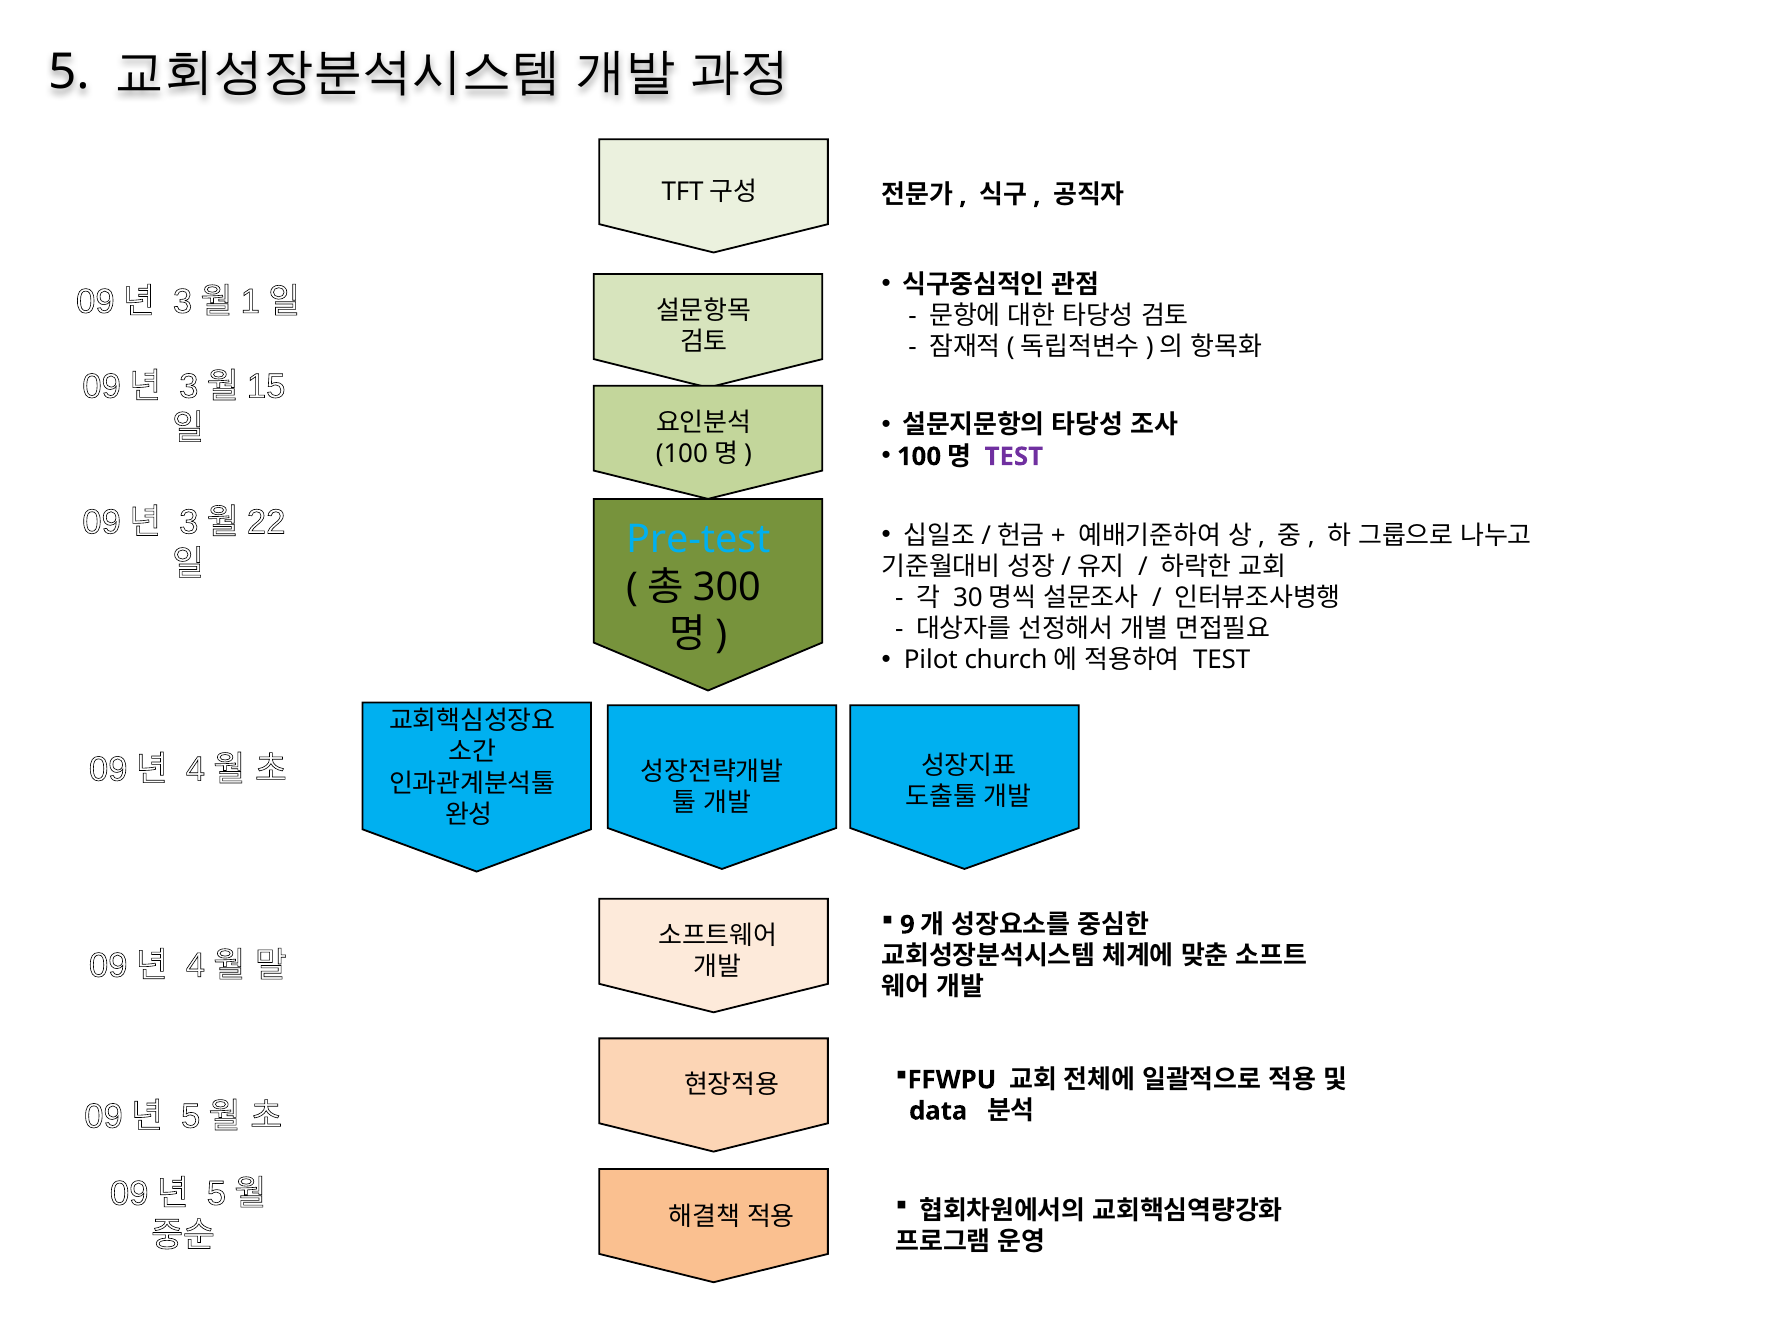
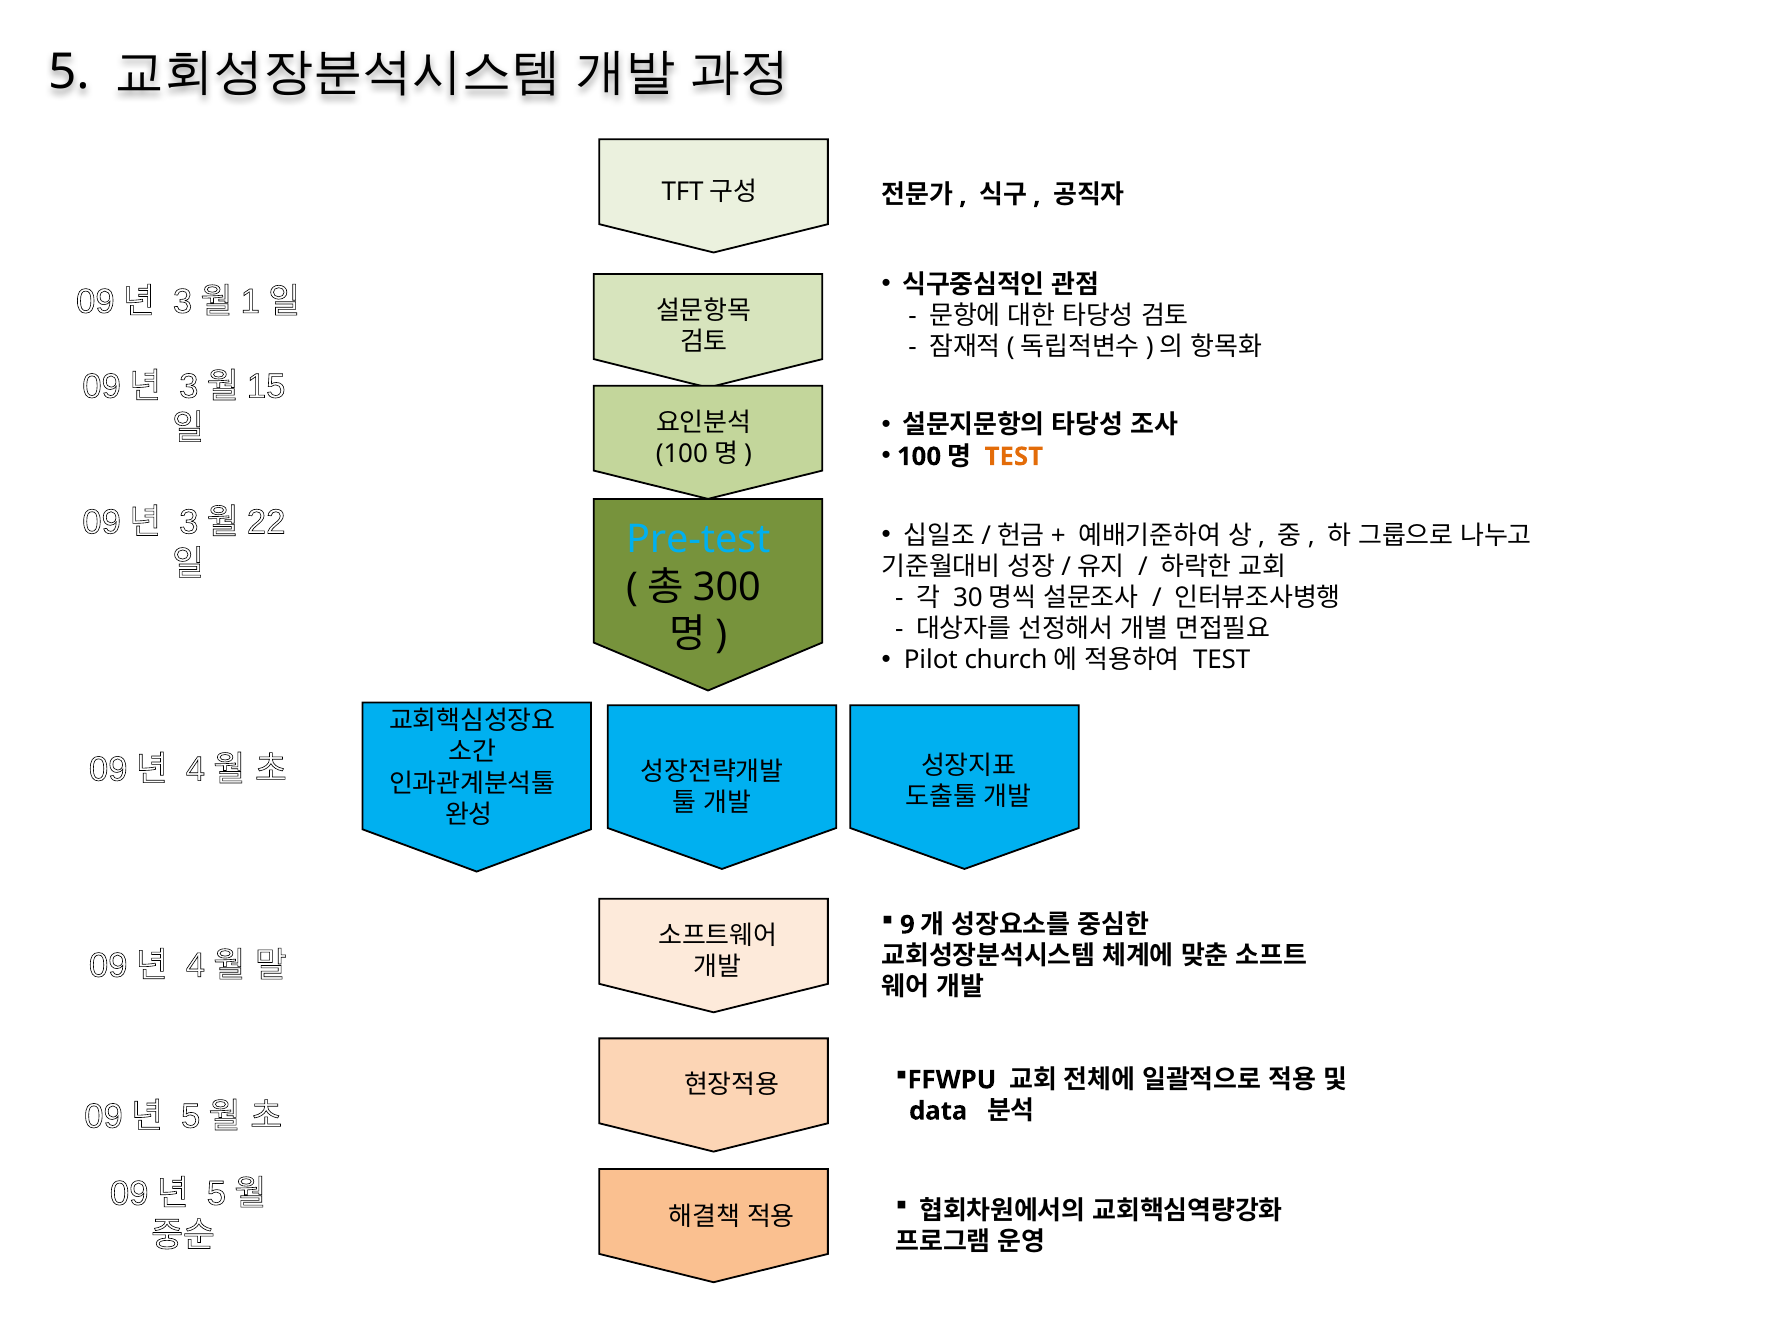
TEST at (1014, 457) colour: purple -> orange
